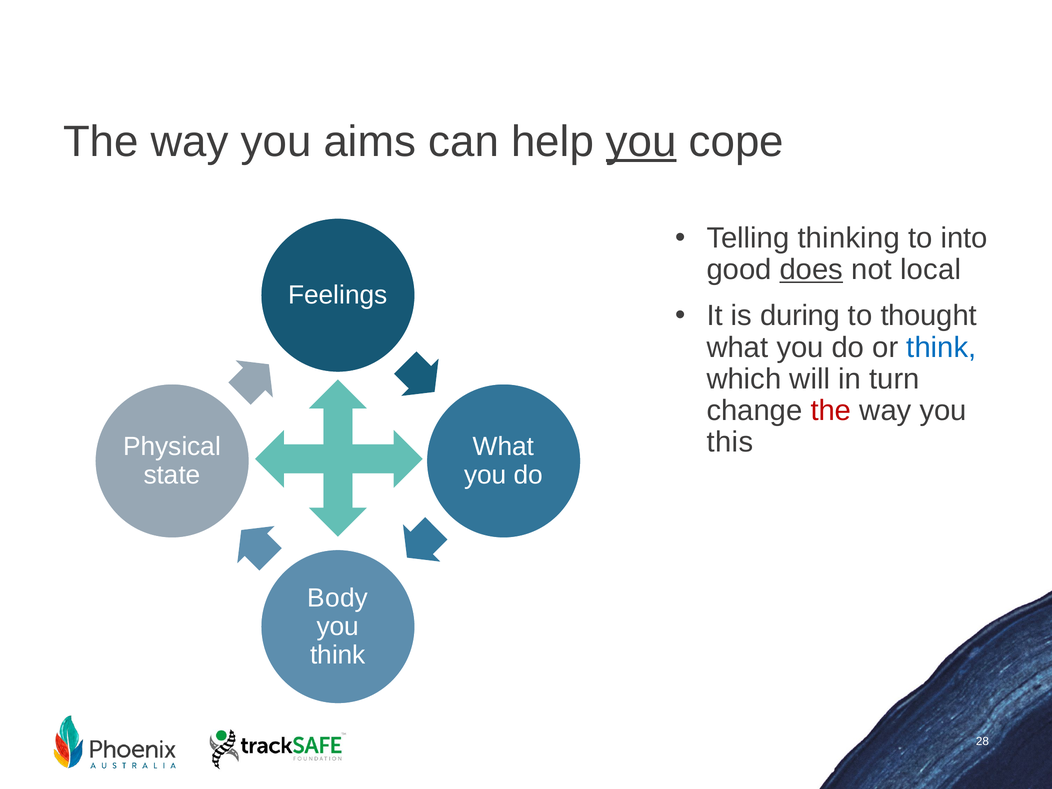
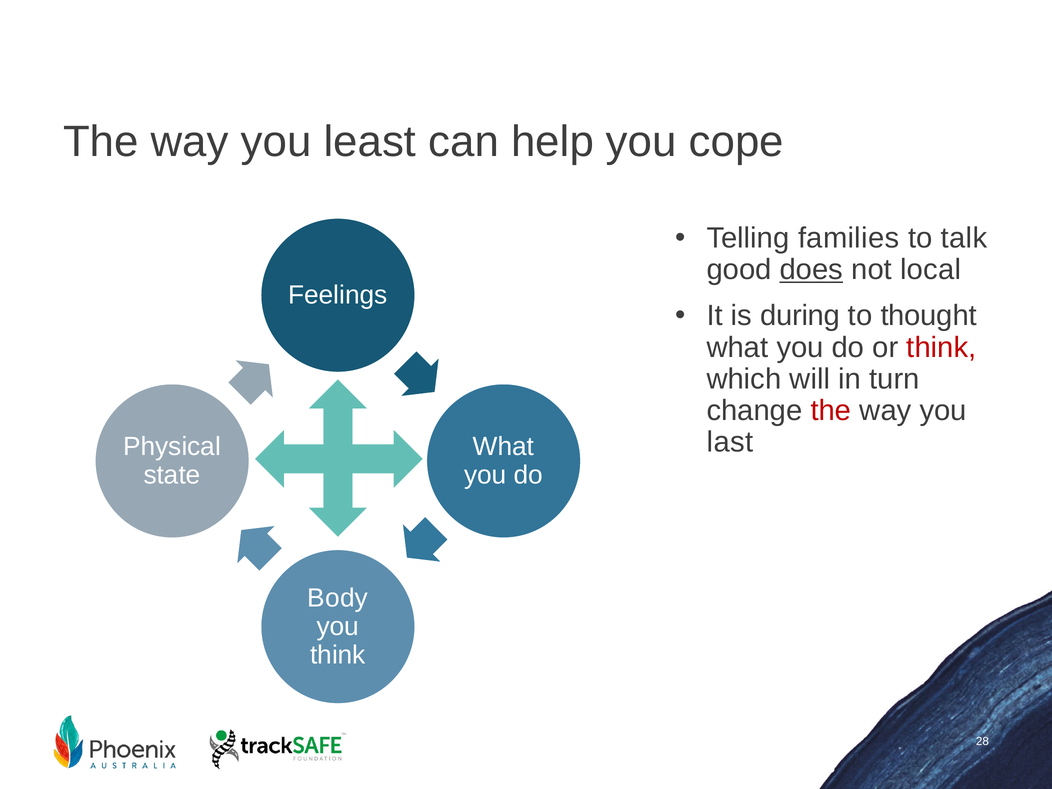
aims: aims -> least
you at (641, 142) underline: present -> none
thinking: thinking -> families
into: into -> talk
think at (941, 347) colour: blue -> red
this: this -> last
